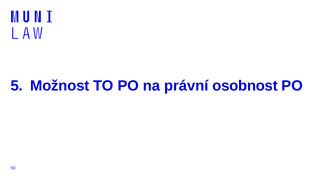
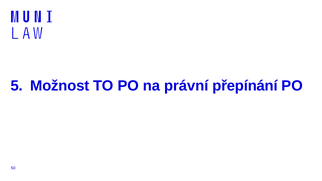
osobnost: osobnost -> přepínání
